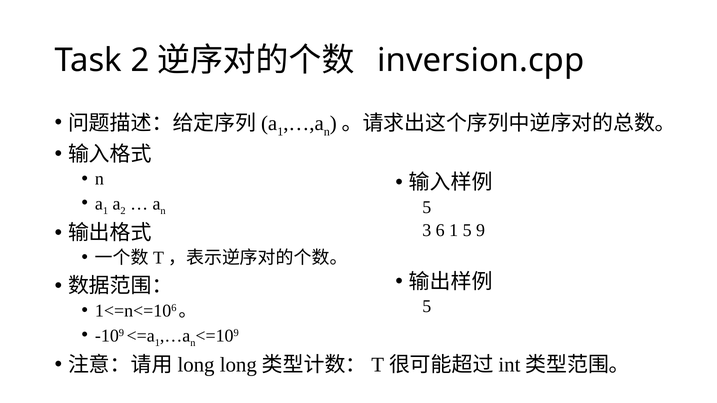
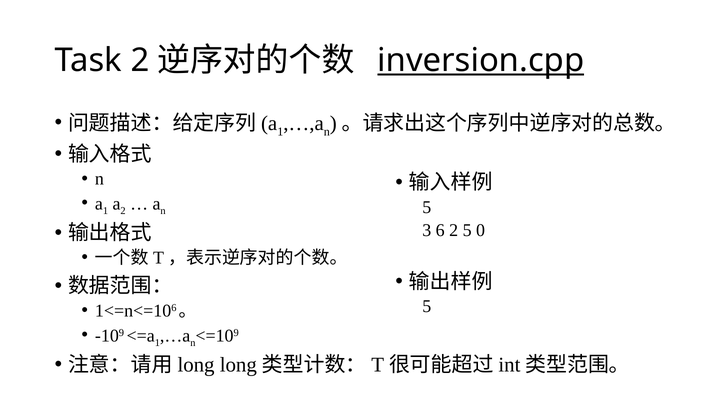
inversion.cpp underline: none -> present
6 1: 1 -> 2
9: 9 -> 0
